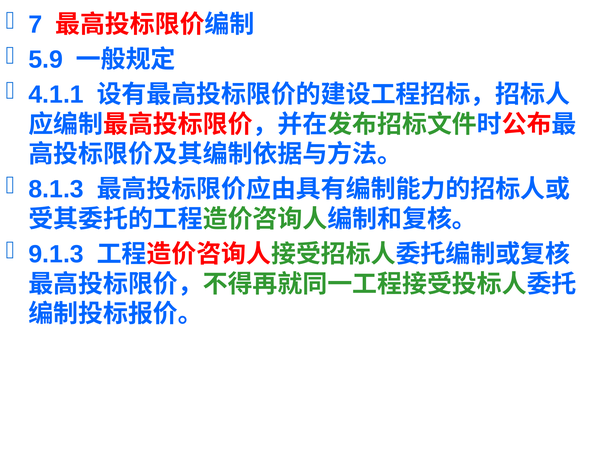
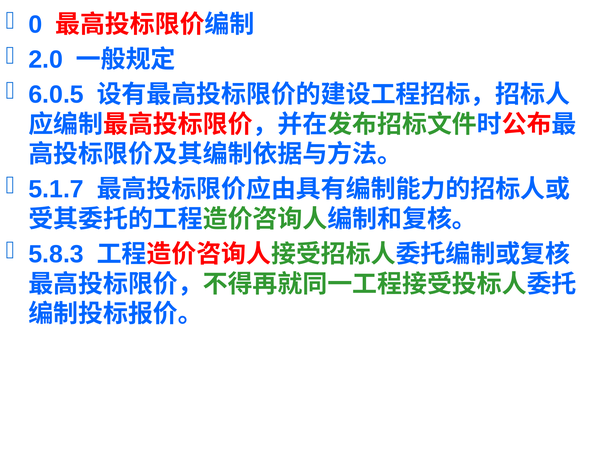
7: 7 -> 0
5.9: 5.9 -> 2.0
4.1.1: 4.1.1 -> 6.0.5
8.1.3: 8.1.3 -> 5.1.7
9.1.3: 9.1.3 -> 5.8.3
